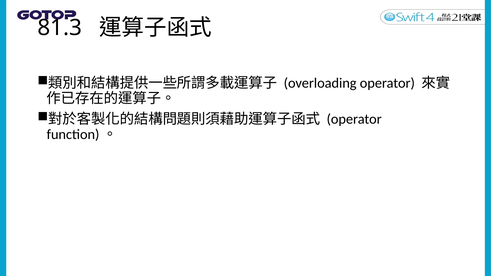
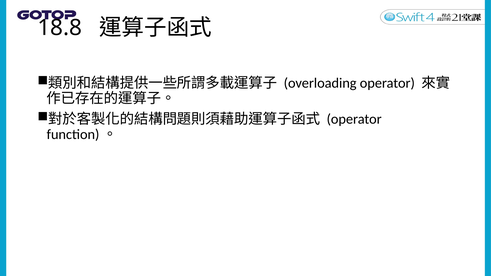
81.3: 81.3 -> 18.8
